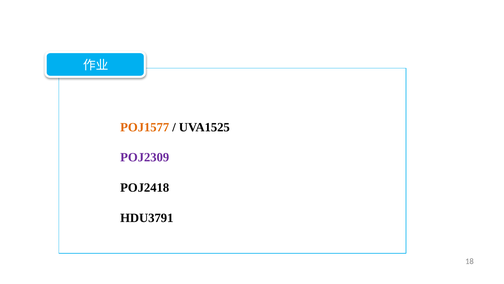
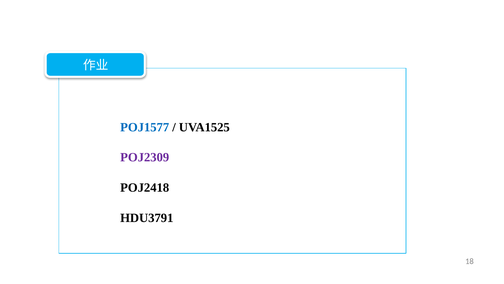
POJ1577 colour: orange -> blue
